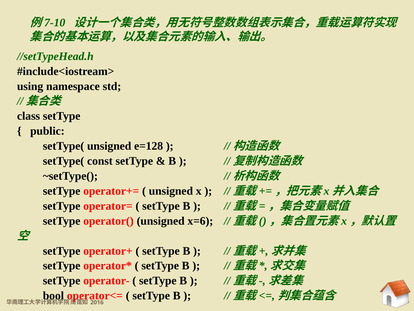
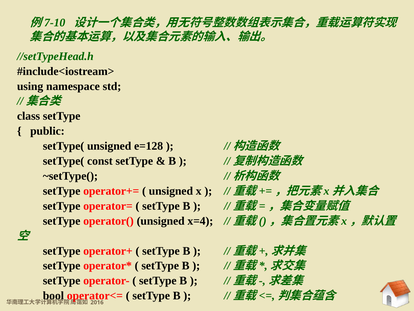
x=6: x=6 -> x=4
